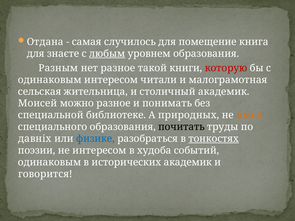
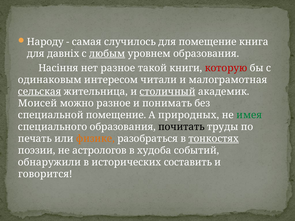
Отдана: Отдана -> Народу
знаєте: знаєте -> давніх
Разным: Разным -> Насіння
сельская underline: none -> present
столичный underline: none -> present
специальной библиотеке: библиотеке -> помещение
имея colour: orange -> green
давніх: давніх -> печать
физике colour: blue -> orange
не интересом: интересом -> астрологов
одинаковым at (50, 162): одинаковым -> обнаружили
исторических академик: академик -> составить
